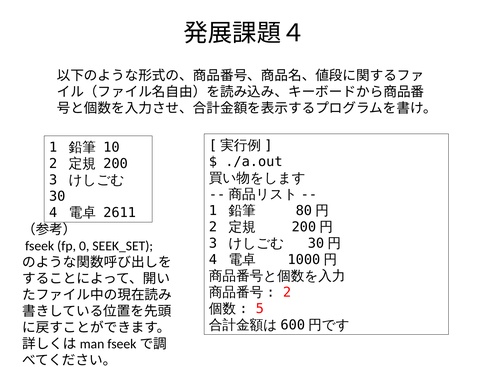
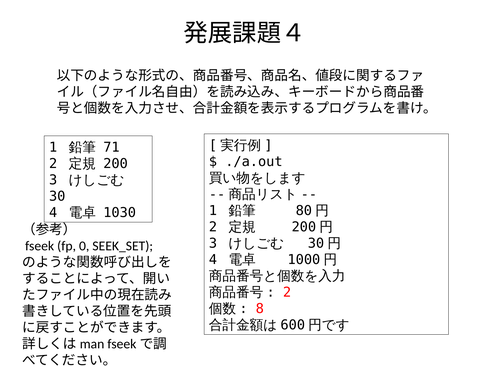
10: 10 -> 71
2611: 2611 -> 1030
5: 5 -> 8
